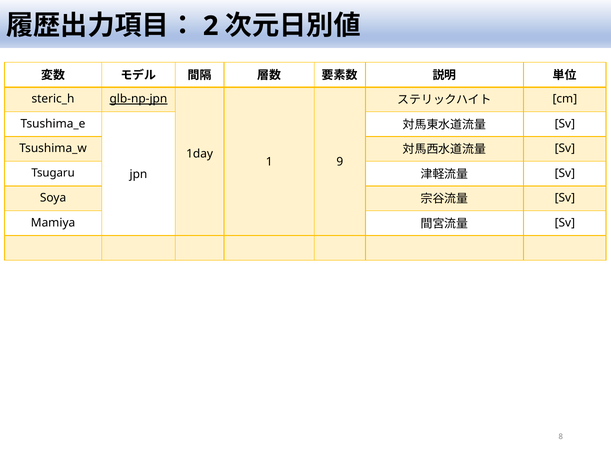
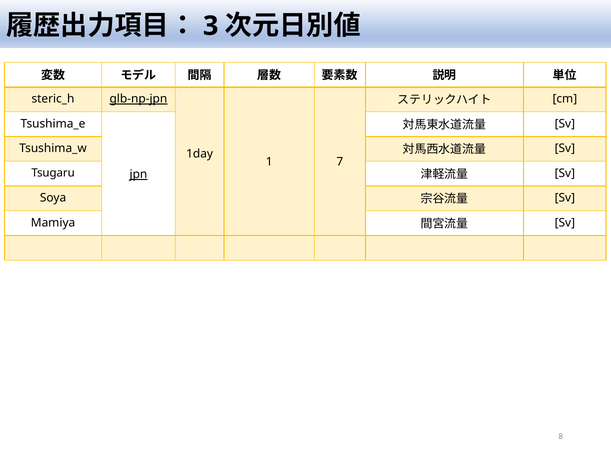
2: 2 -> 3
9: 9 -> 7
jpn underline: none -> present
